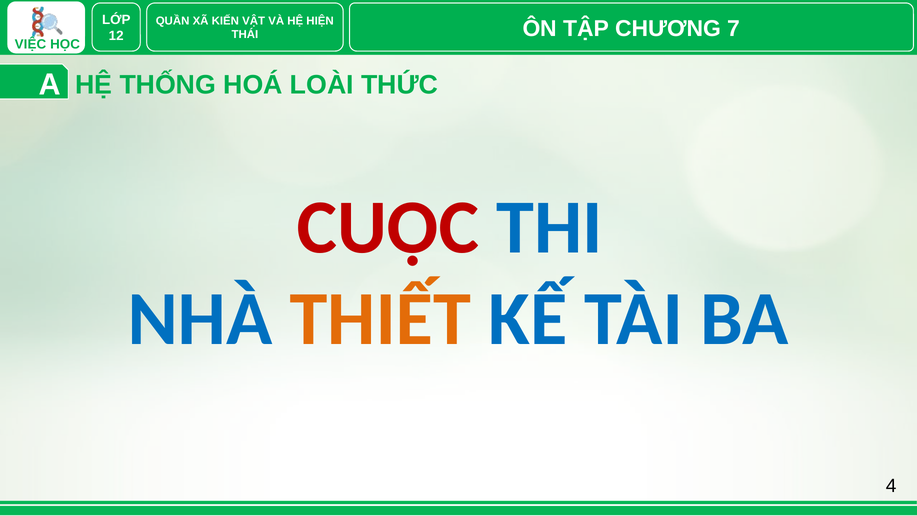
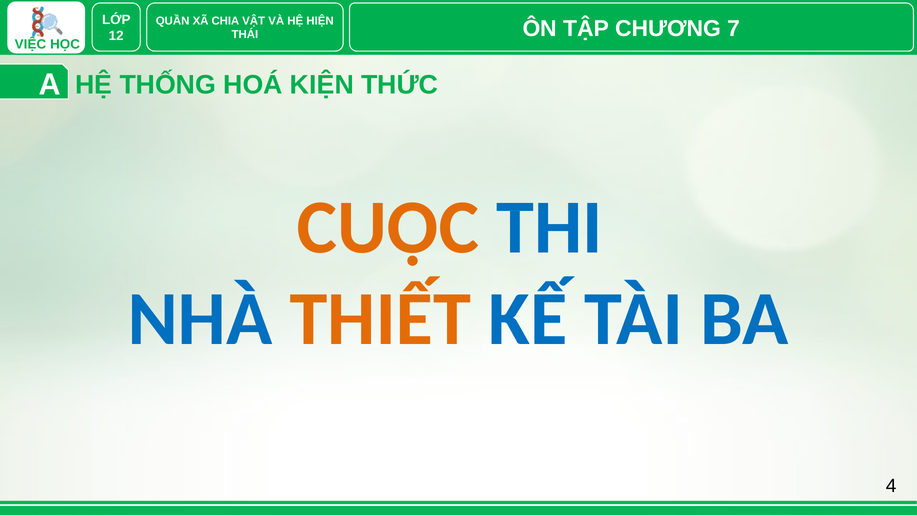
KIẾN: KIẾN -> CHIA
LOÀI: LOÀI -> KIỆN
CUỘC colour: red -> orange
